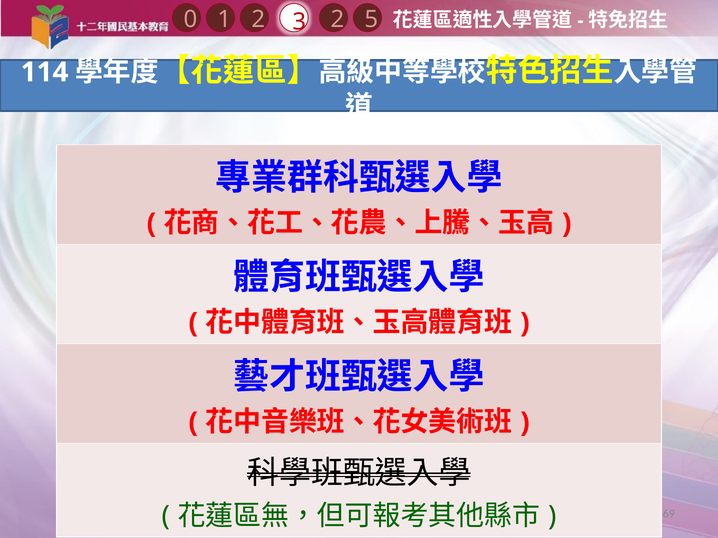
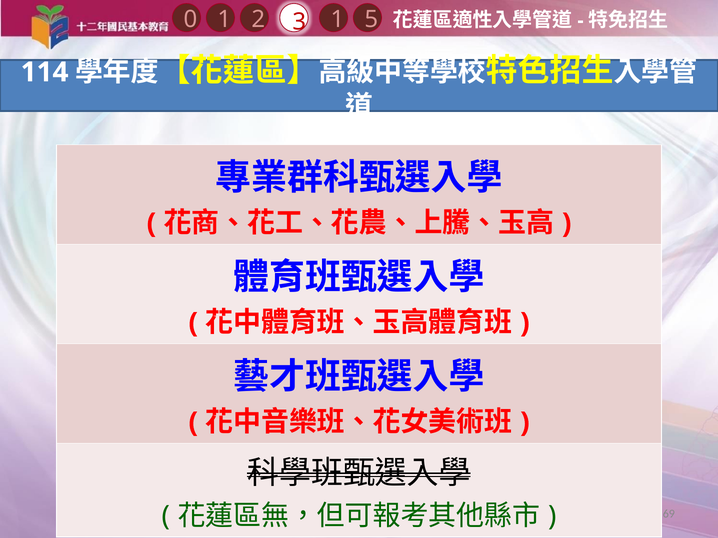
1 2: 2 -> 1
